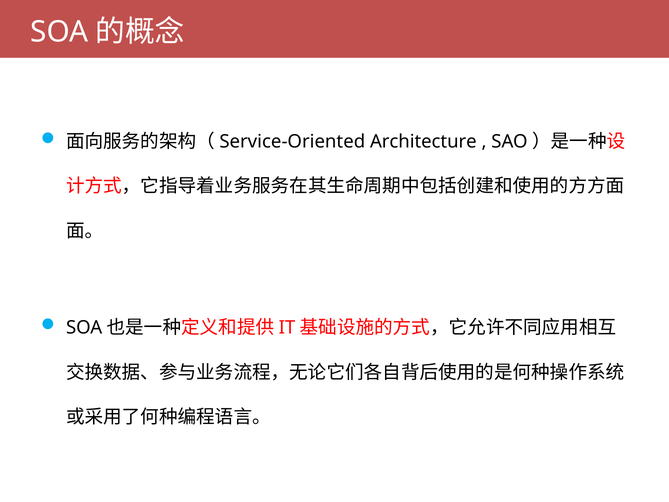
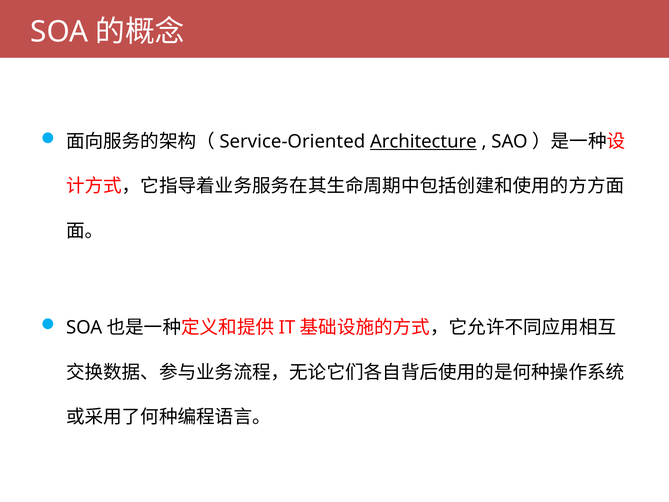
Architecture underline: none -> present
